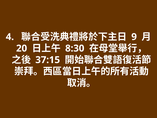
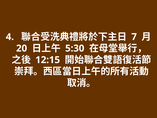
9: 9 -> 7
8:30: 8:30 -> 5:30
37:15: 37:15 -> 12:15
